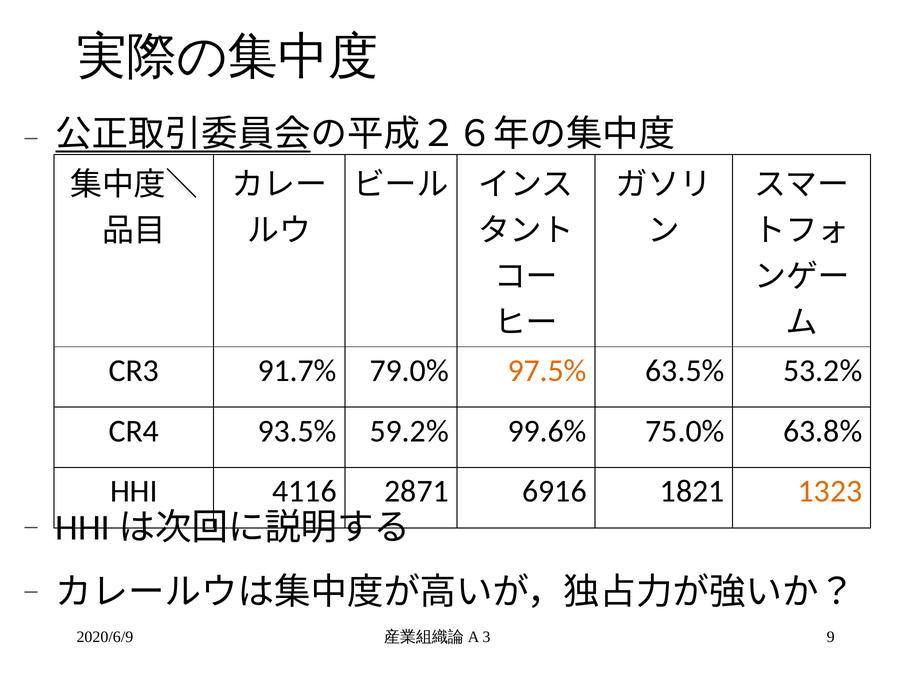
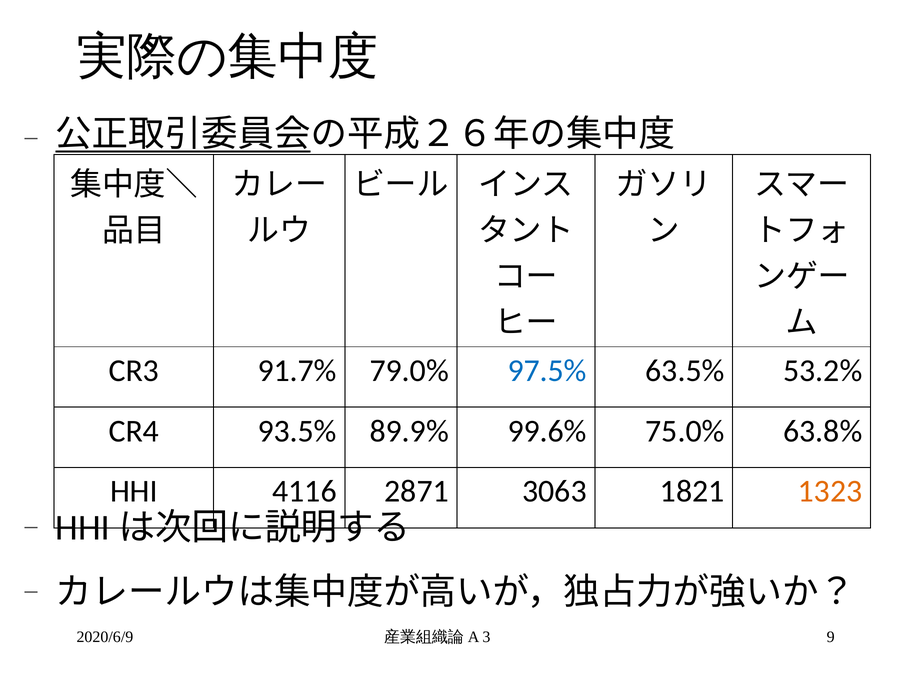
97.5% colour: orange -> blue
59.2%: 59.2% -> 89.9%
6916: 6916 -> 3063
